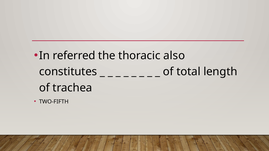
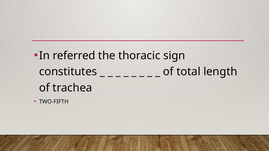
also: also -> sign
